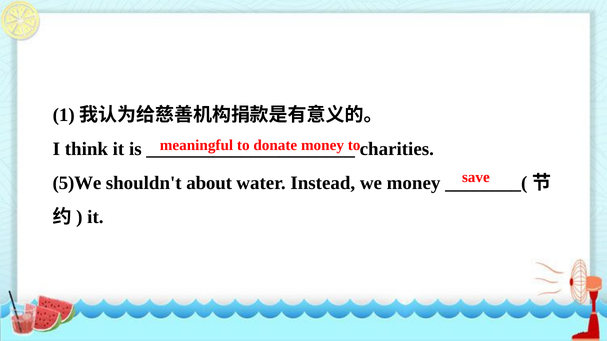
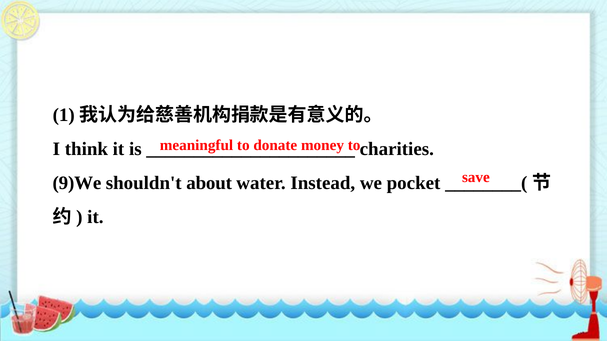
5)We: 5)We -> 9)We
we money: money -> pocket
